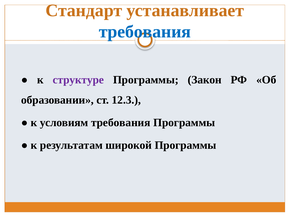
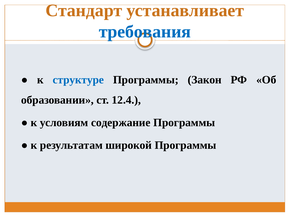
структуре colour: purple -> blue
12.3: 12.3 -> 12.4
условиям требования: требования -> содержание
